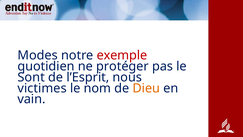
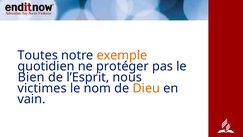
Modes: Modes -> Toutes
exemple colour: red -> orange
Sont: Sont -> Bien
